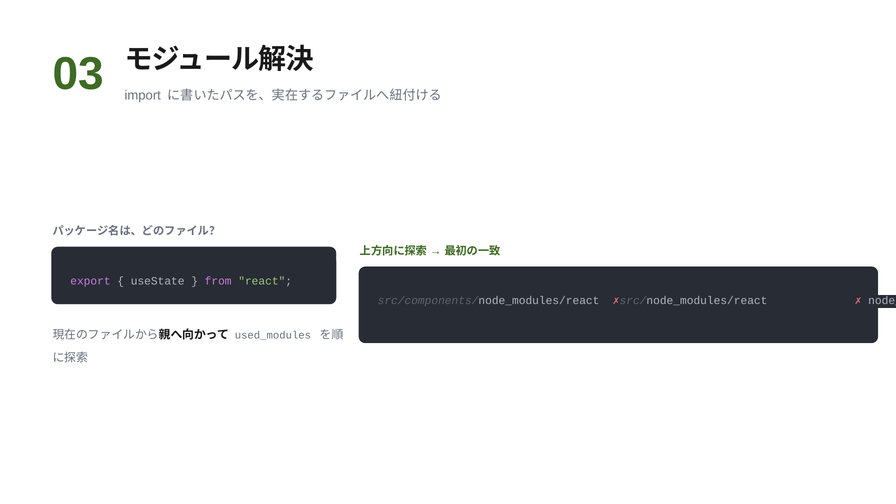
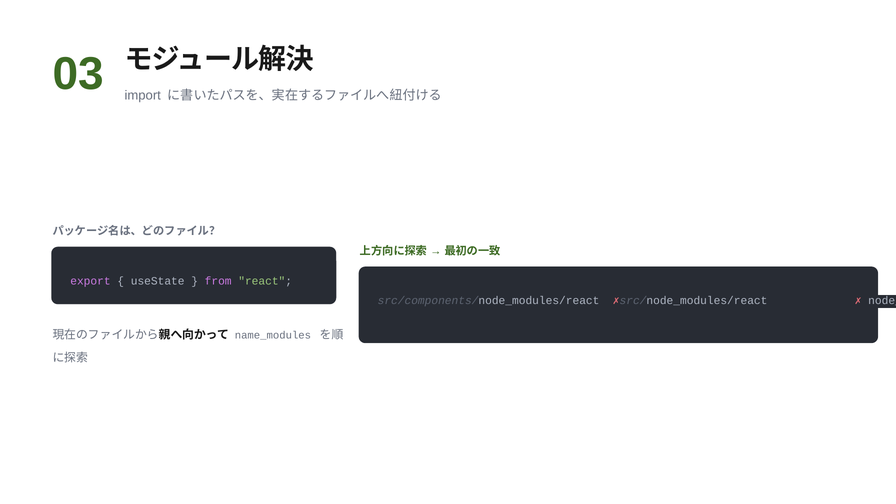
used_modules: used_modules -> name_modules
